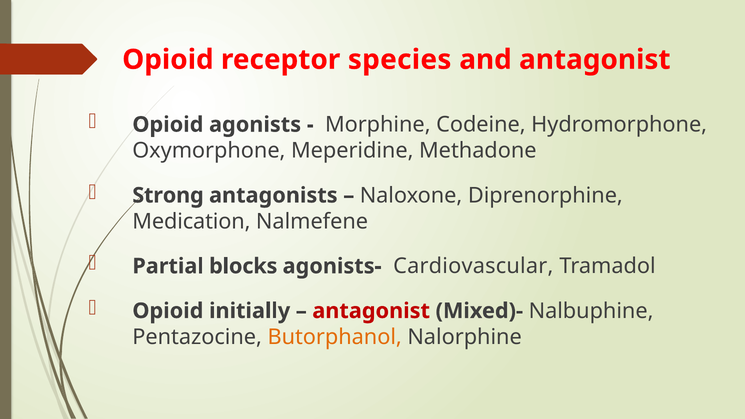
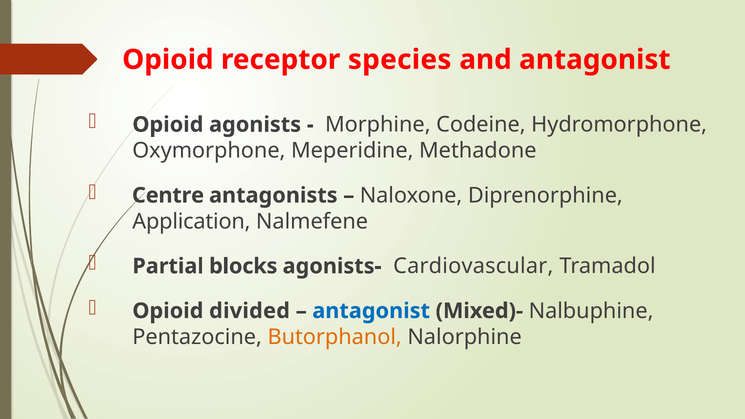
Strong: Strong -> Centre
Medication: Medication -> Application
initially: initially -> divided
antagonist at (371, 311) colour: red -> blue
